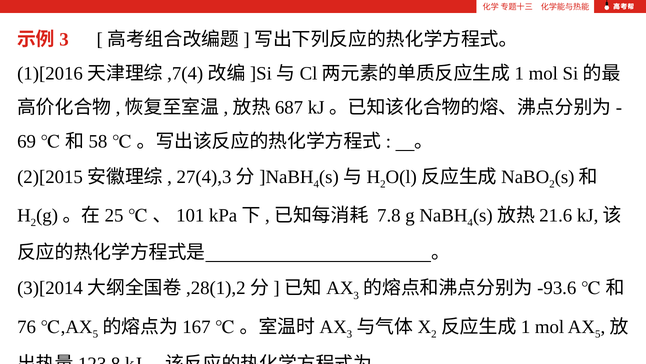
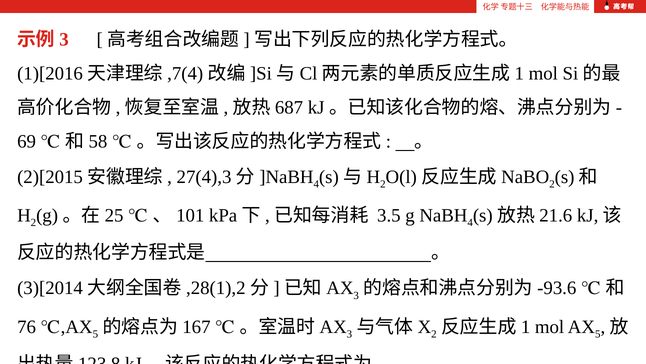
7.8: 7.8 -> 3.5
